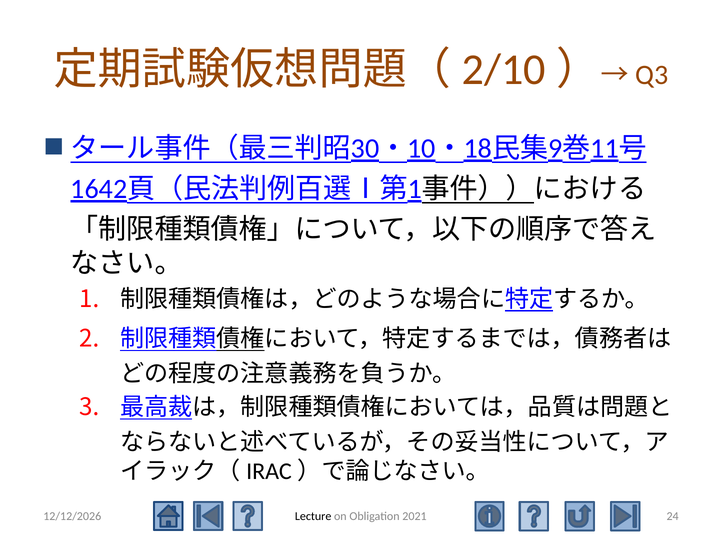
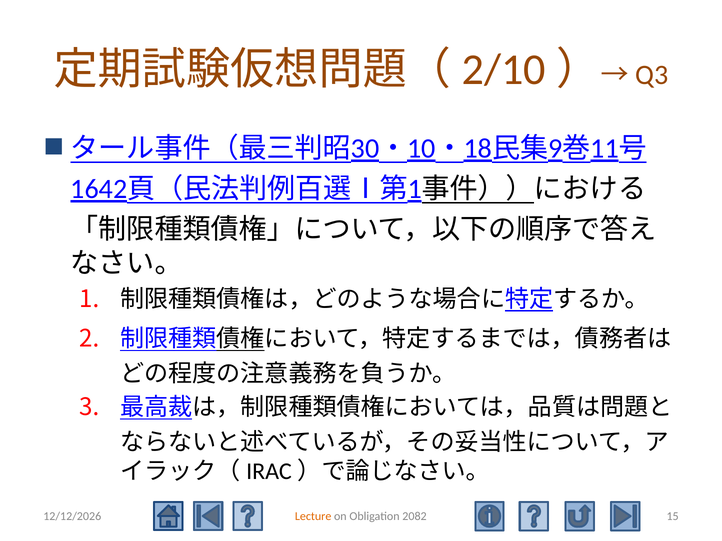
Lecture colour: black -> orange
2021: 2021 -> 2082
24: 24 -> 15
